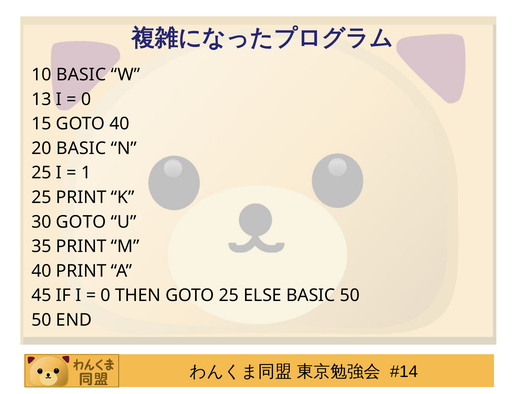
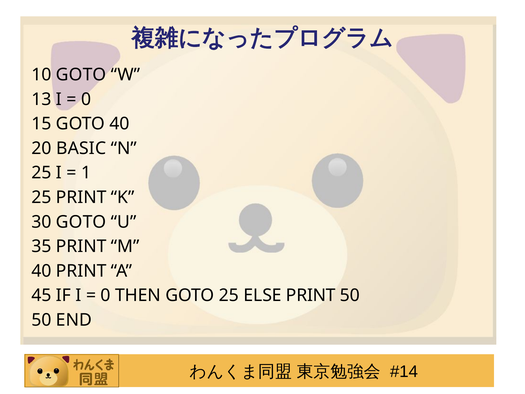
10 BASIC: BASIC -> GOTO
ELSE BASIC: BASIC -> PRINT
